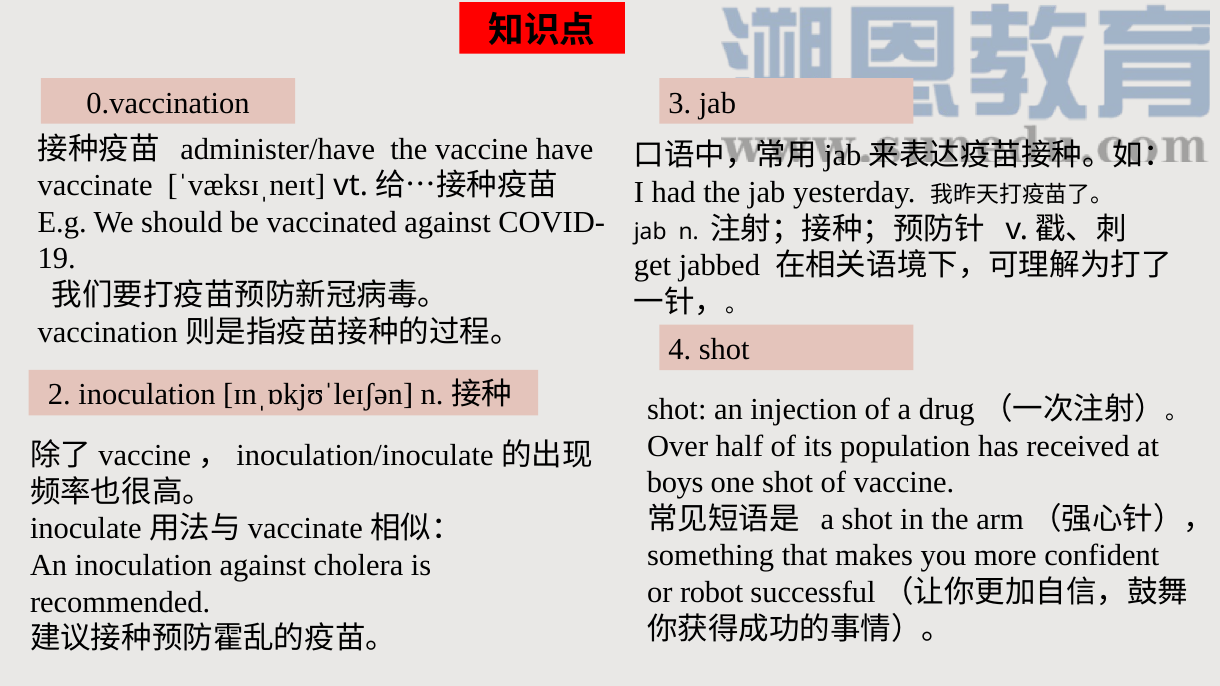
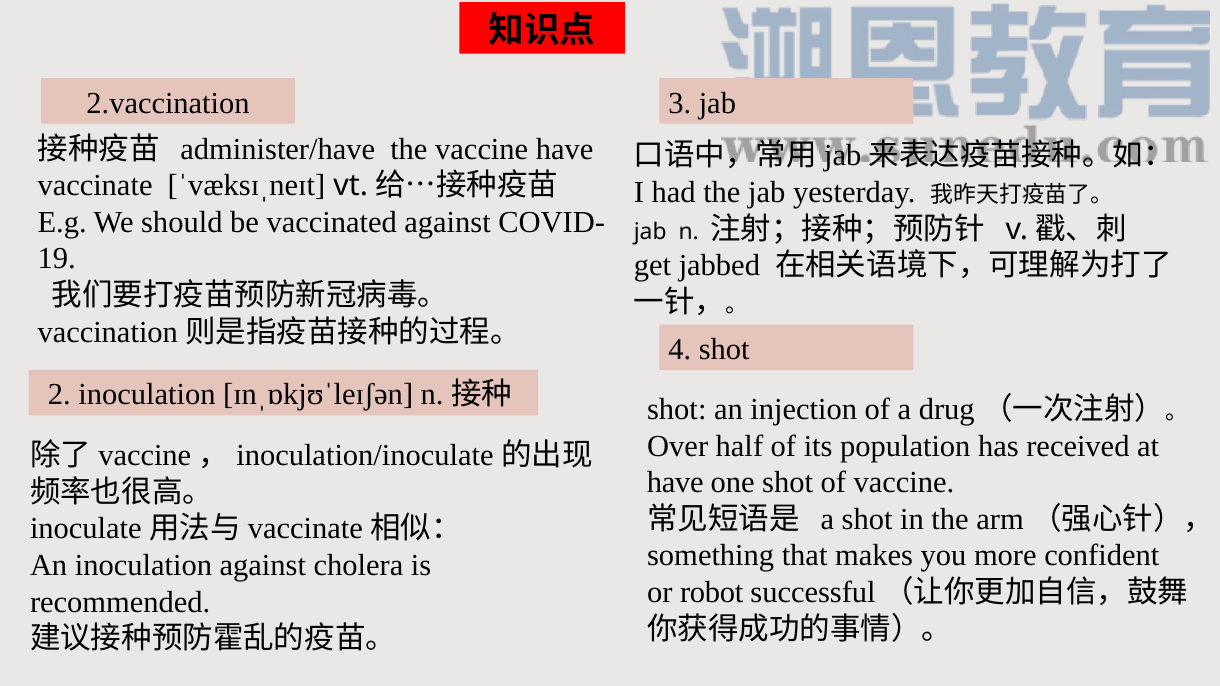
0.vaccination: 0.vaccination -> 2.vaccination
boys at (675, 483): boys -> have
